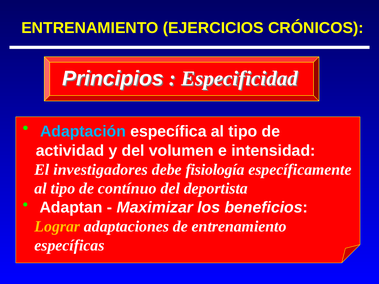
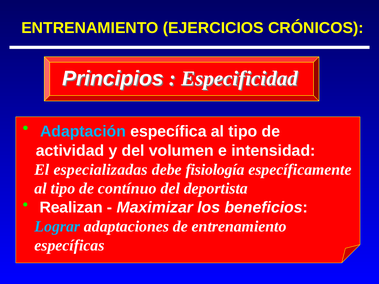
investigadores: investigadores -> especializadas
Adaptan: Adaptan -> Realizan
Lograr colour: yellow -> light blue
